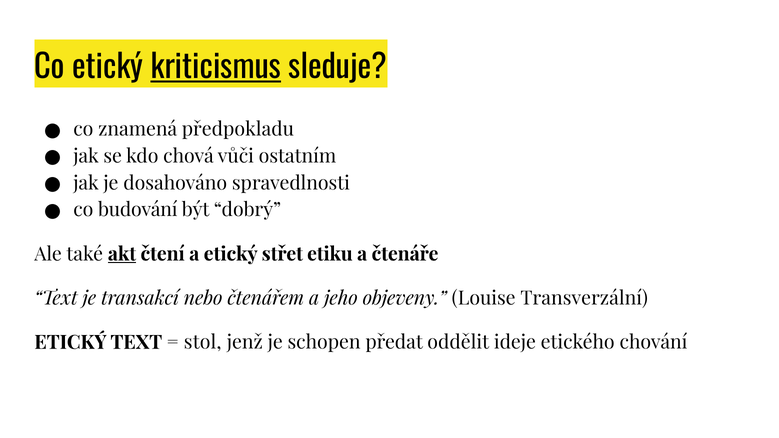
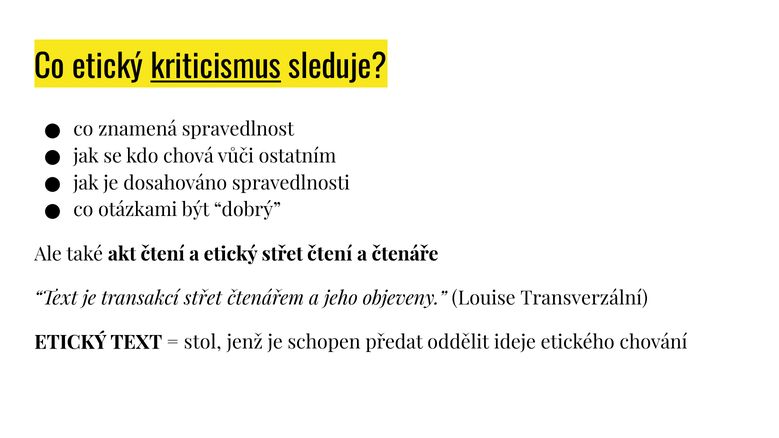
předpokladu: předpokladu -> spravedlnost
budování: budování -> otázkami
akt underline: present -> none
střet etiku: etiku -> čtení
transakcí nebo: nebo -> střet
